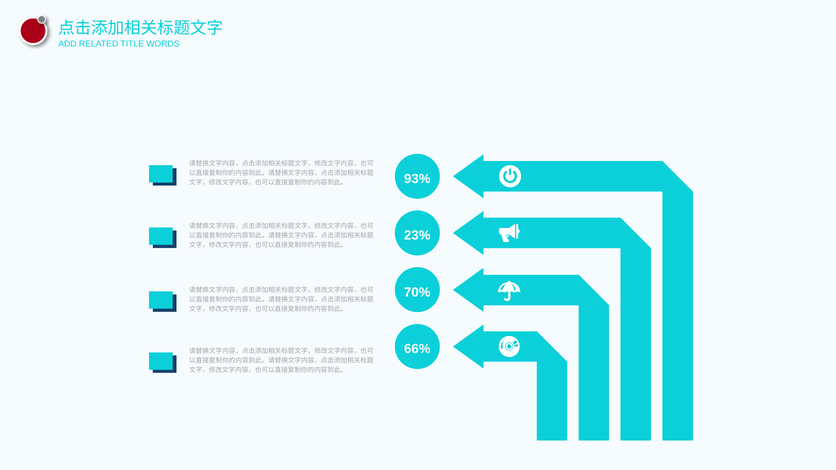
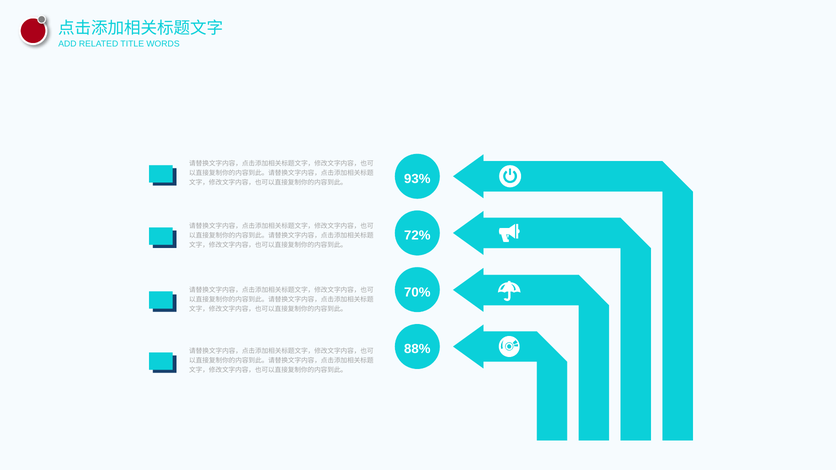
23%: 23% -> 72%
66%: 66% -> 88%
